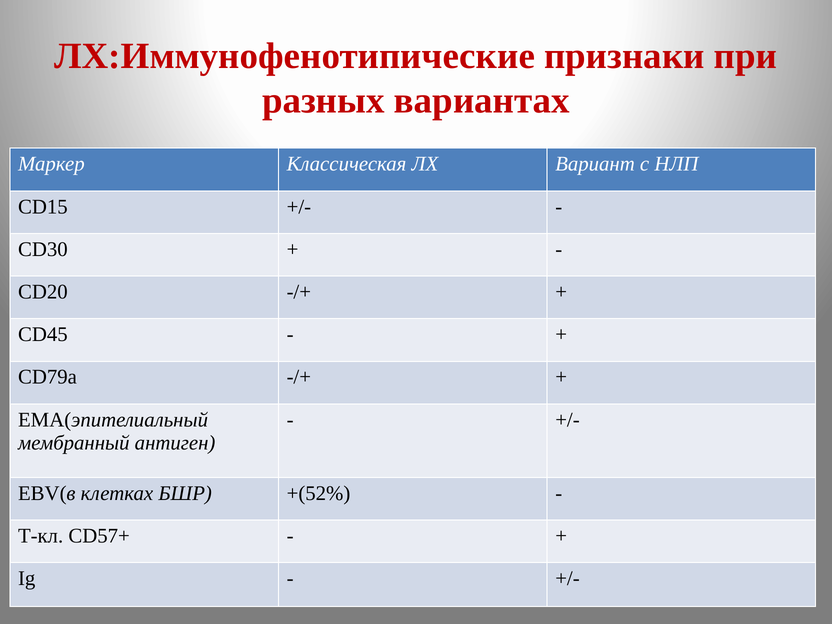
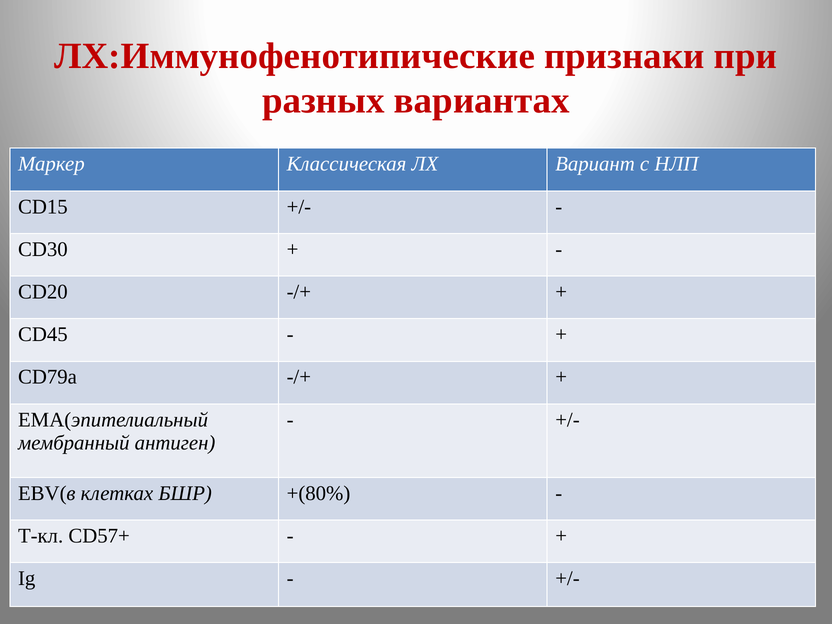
+(52%: +(52% -> +(80%
